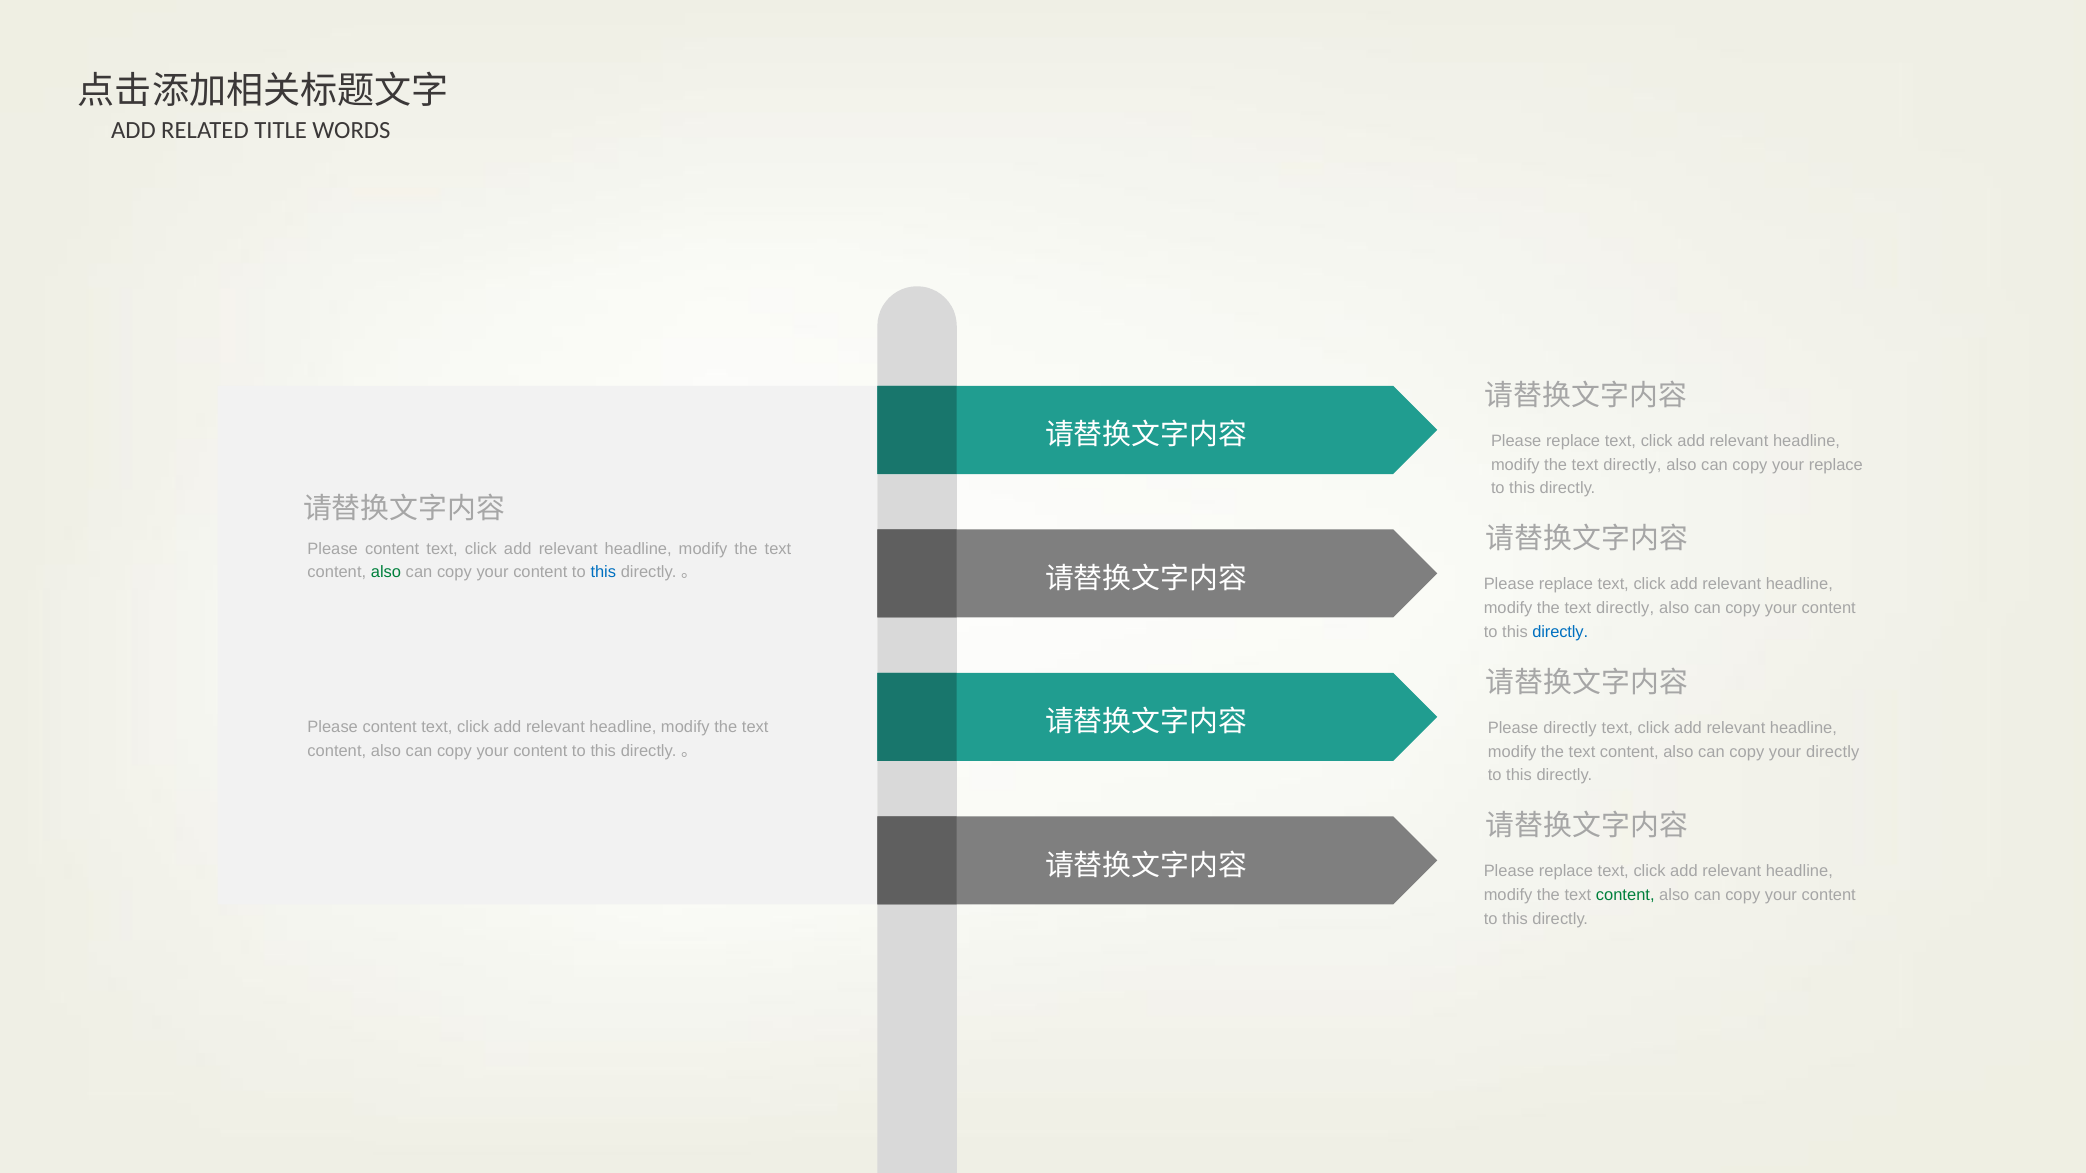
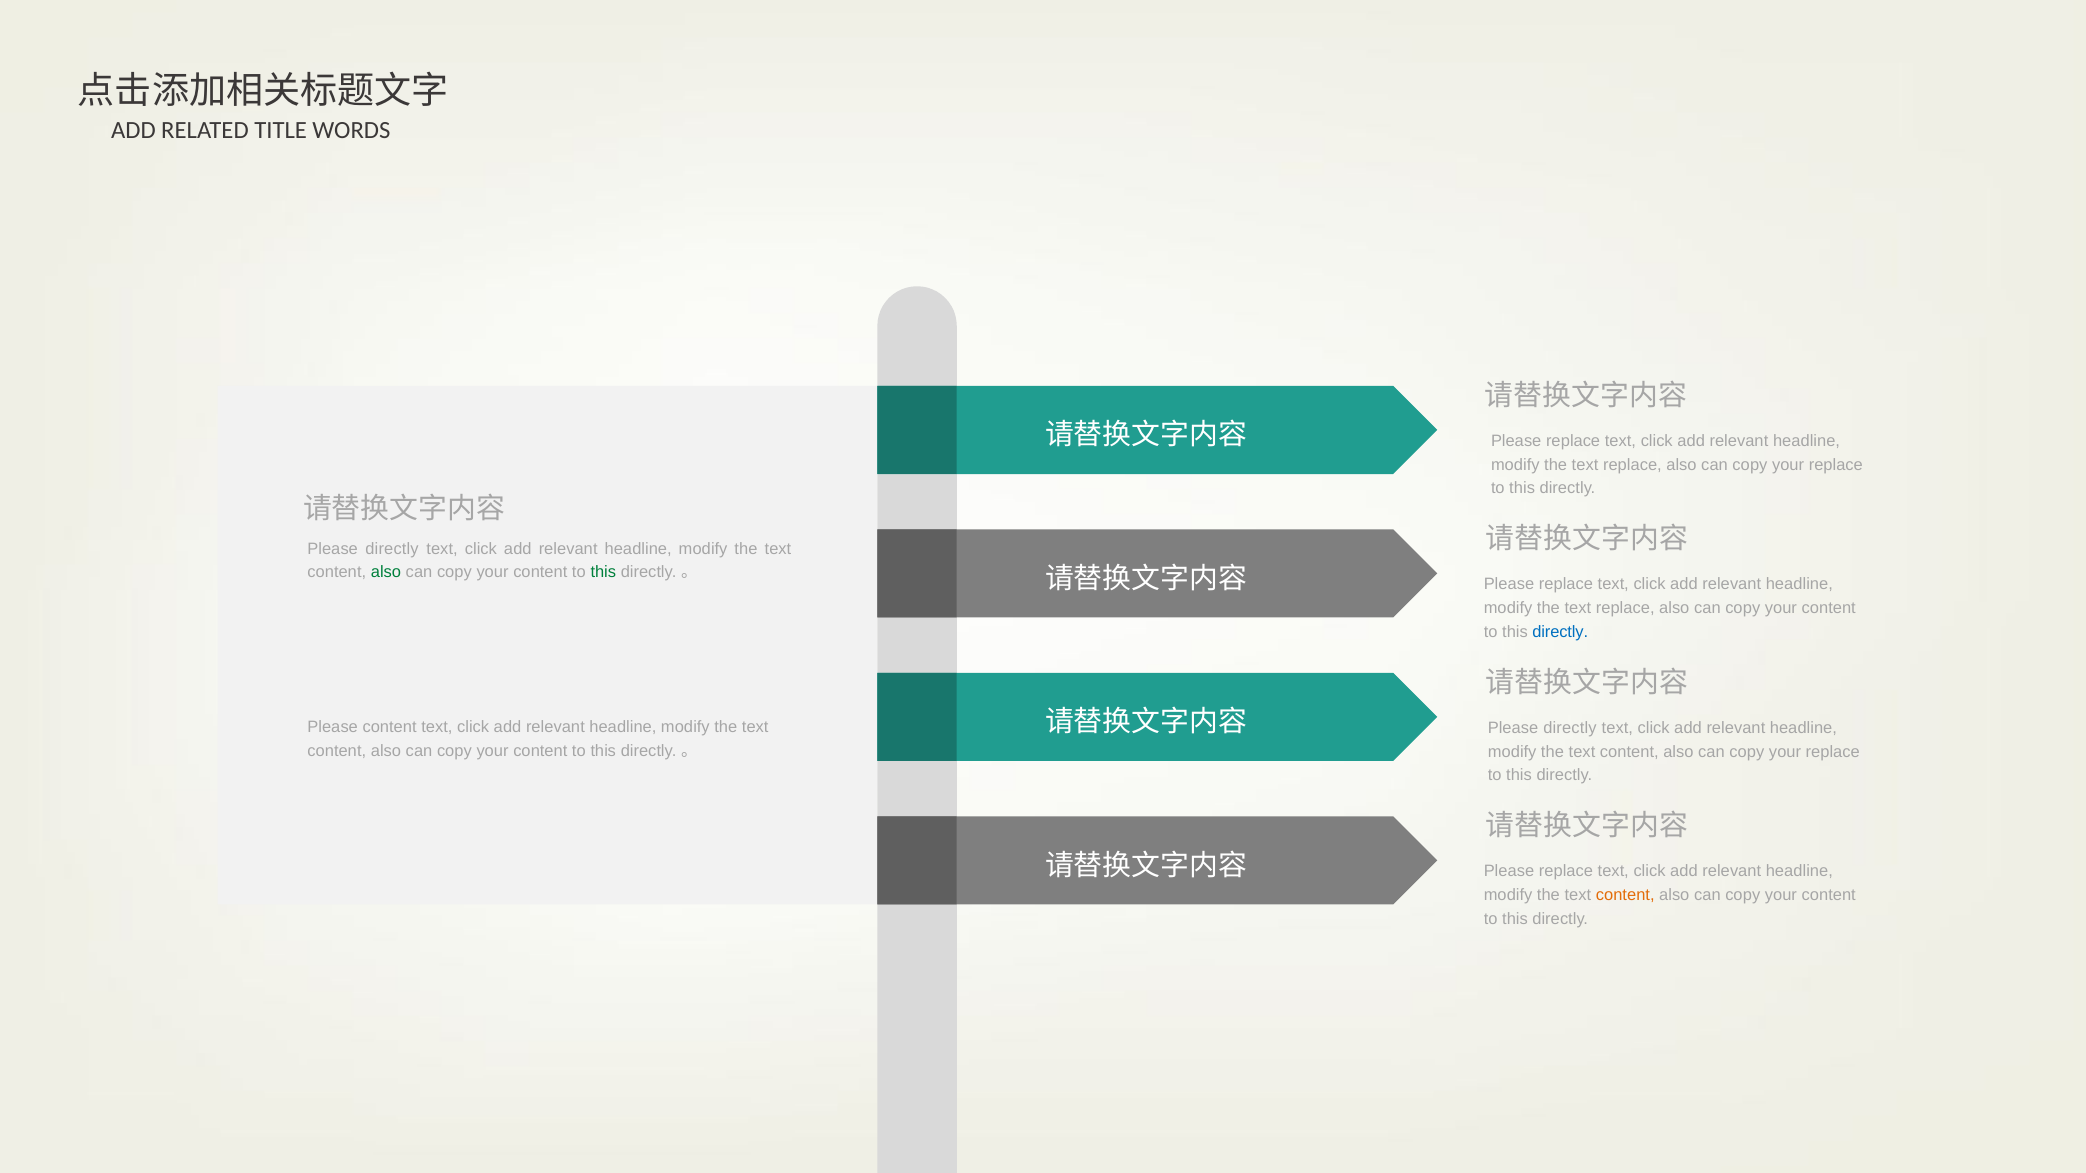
directly at (1632, 465): directly -> replace
content at (392, 549): content -> directly
this at (603, 572) colour: blue -> green
directly at (1625, 608): directly -> replace
directly at (1833, 752): directly -> replace
content at (1625, 895) colour: green -> orange
